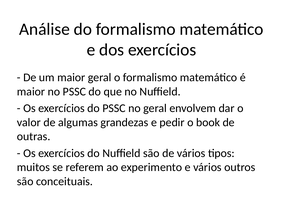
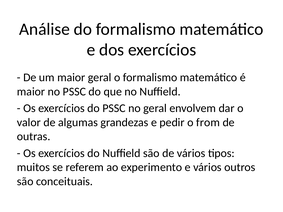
book: book -> from
